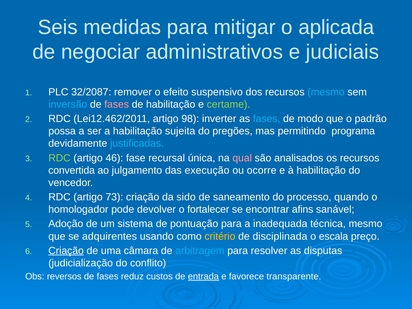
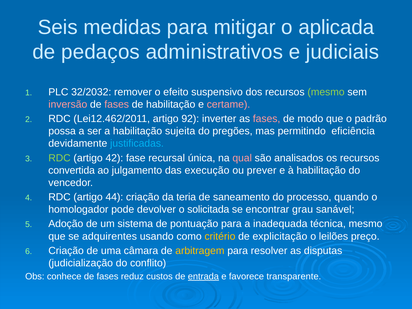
negociar: negociar -> pedaços
32/2087: 32/2087 -> 32/2032
mesmo at (326, 92) colour: light blue -> light green
inversão colour: light blue -> pink
certame colour: light green -> pink
98: 98 -> 92
fases at (267, 119) colour: light blue -> pink
programa: programa -> eficiência
46: 46 -> 42
ocorre: ocorre -> prever
73: 73 -> 44
sido: sido -> teria
fortalecer: fortalecer -> solicitada
afins: afins -> grau
disciplinada: disciplinada -> explicitação
escala: escala -> leilões
Criação at (66, 251) underline: present -> none
arbitragem colour: light blue -> yellow
reversos: reversos -> conhece
